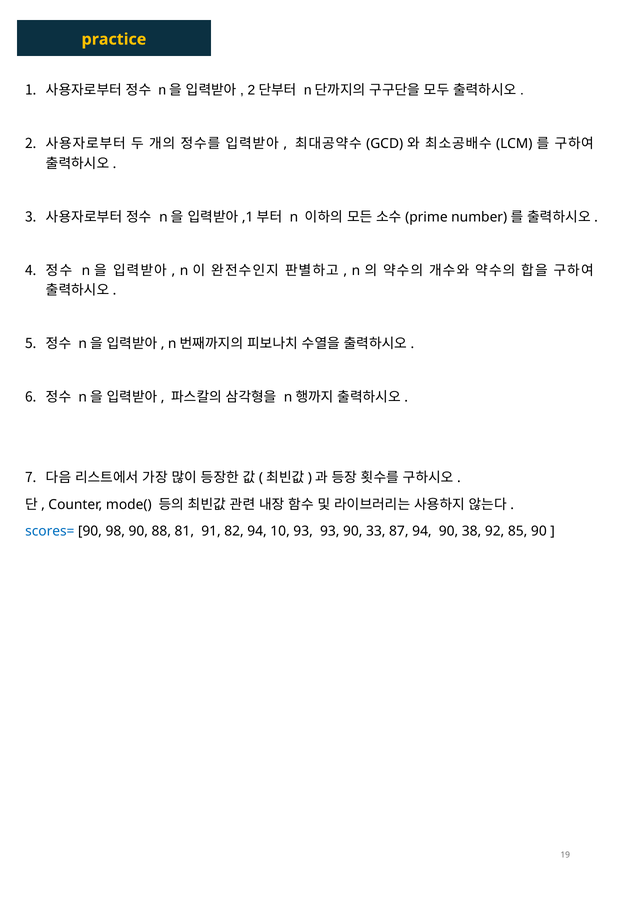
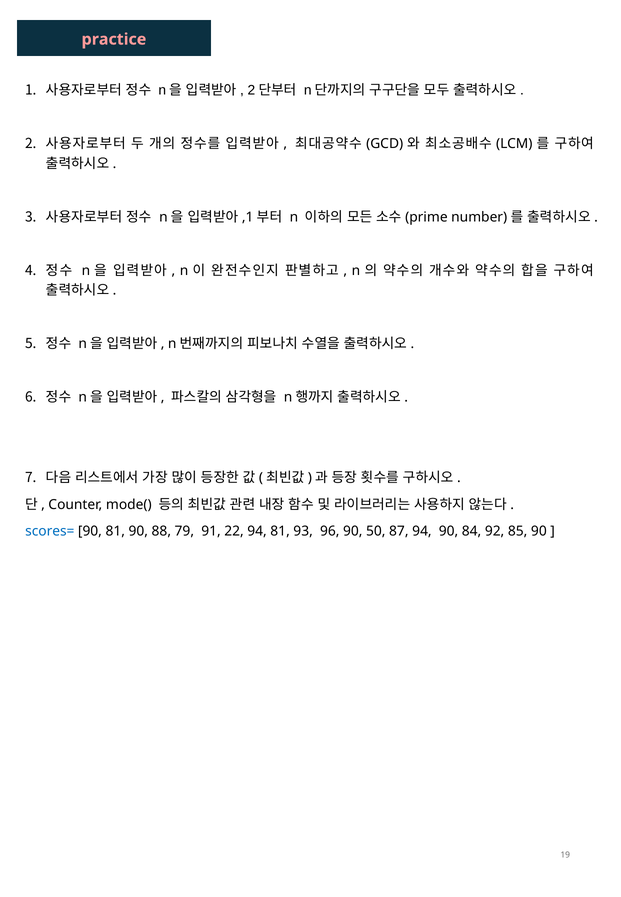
practice colour: yellow -> pink
90 98: 98 -> 81
81: 81 -> 79
82: 82 -> 22
94 10: 10 -> 81
93 93: 93 -> 96
33: 33 -> 50
38: 38 -> 84
